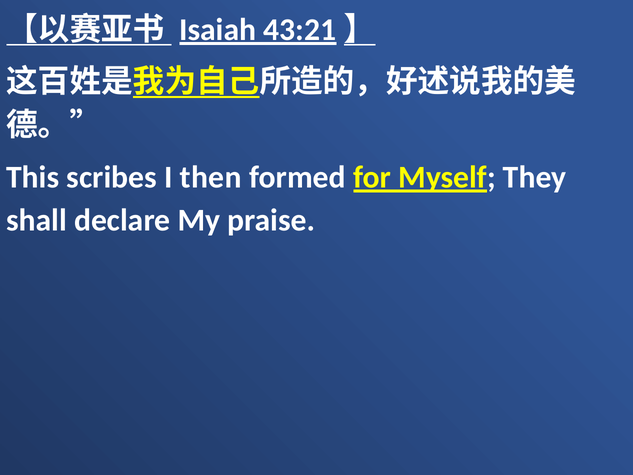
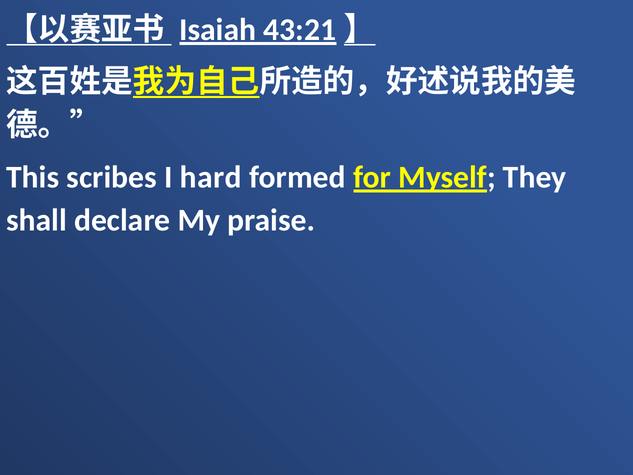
then: then -> hard
